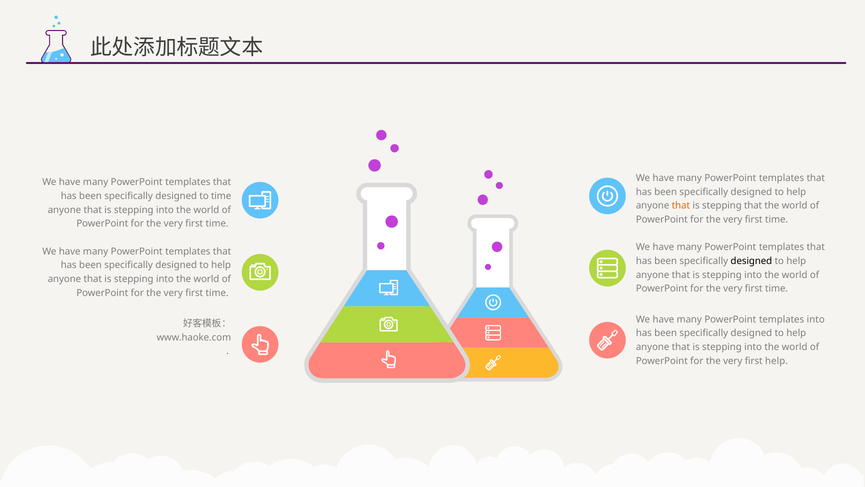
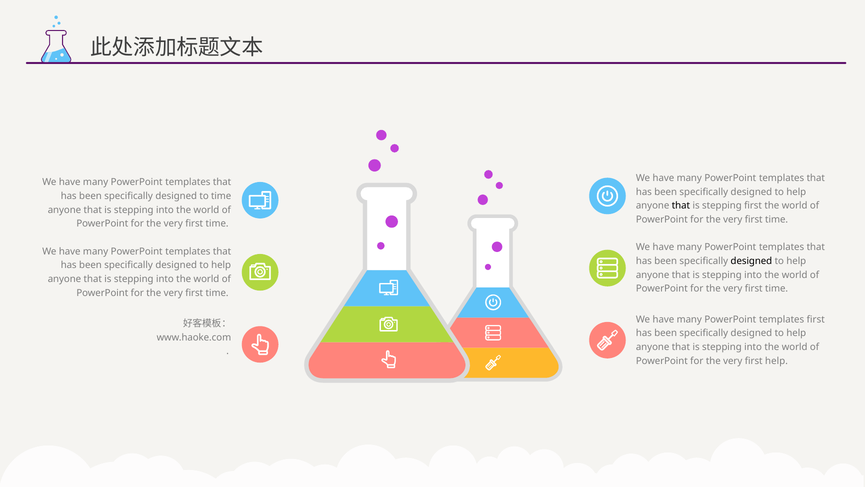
that at (681, 205) colour: orange -> black
stepping that: that -> first
templates into: into -> first
